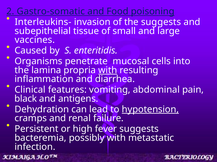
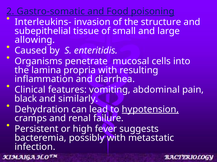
the suggests: suggests -> structure
vaccines: vaccines -> allowing
with at (108, 70) underline: present -> none
antigens: antigens -> similarly
